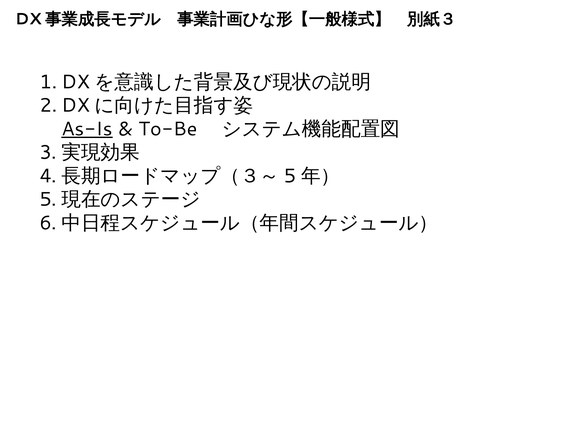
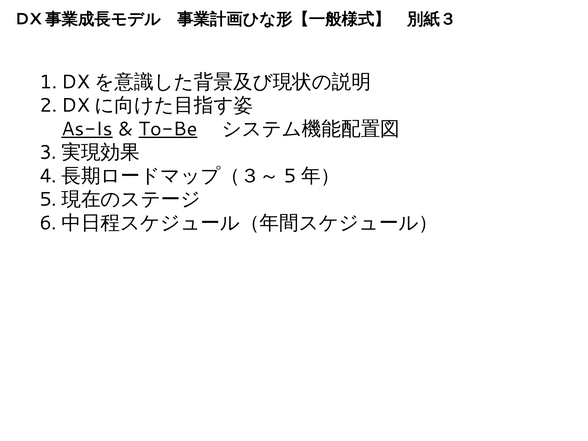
To-Be underline: none -> present
